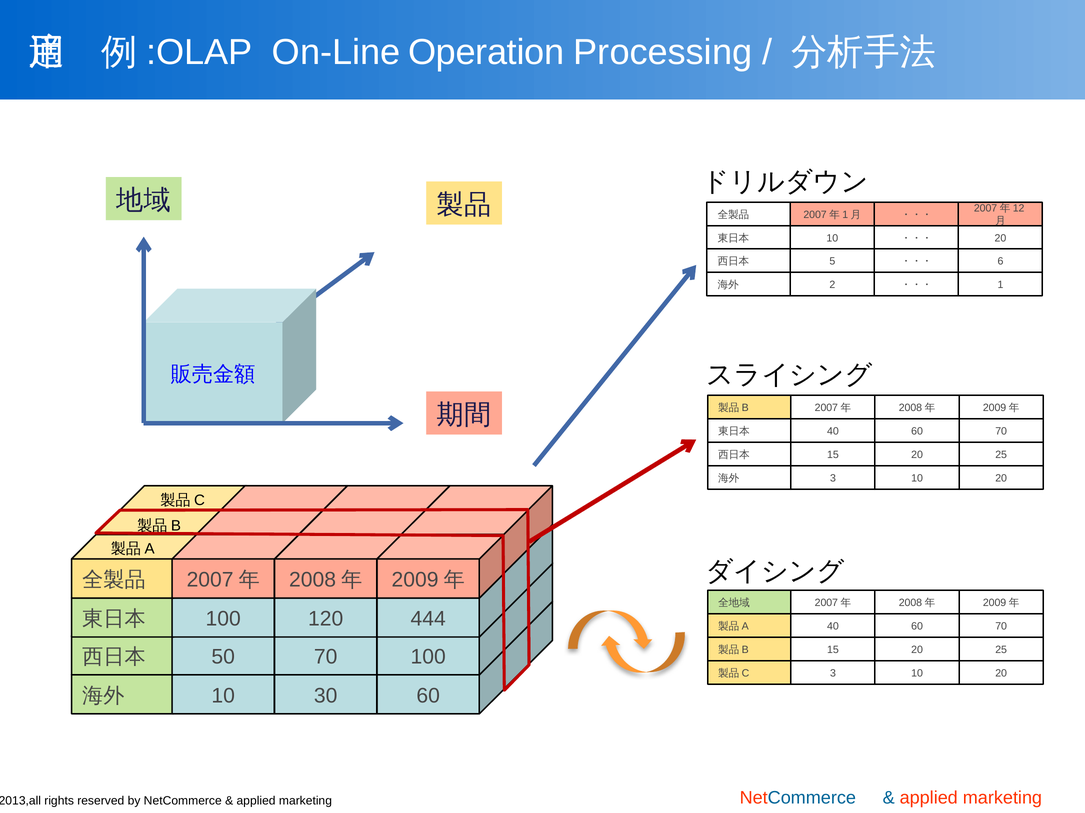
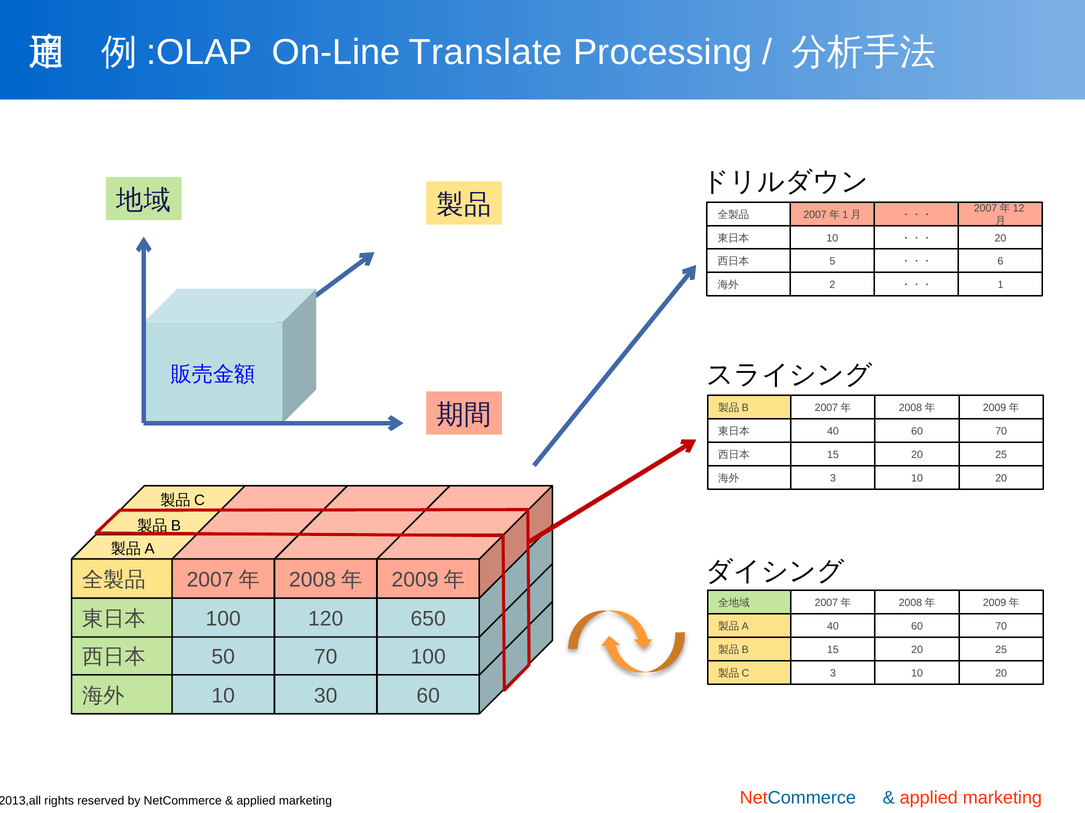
Operation: Operation -> Translate
444: 444 -> 650
